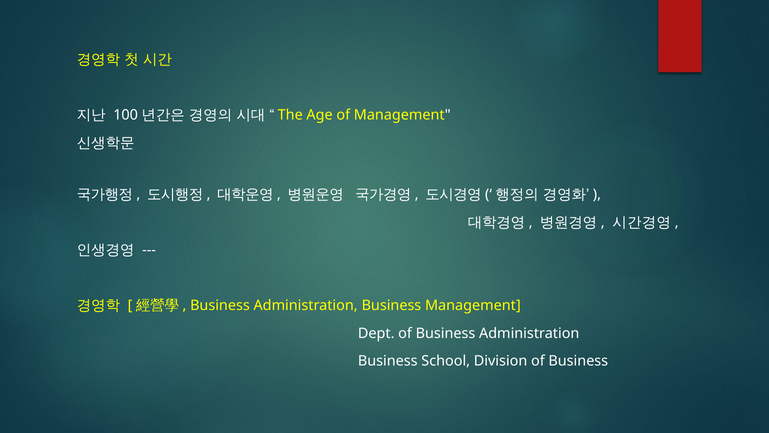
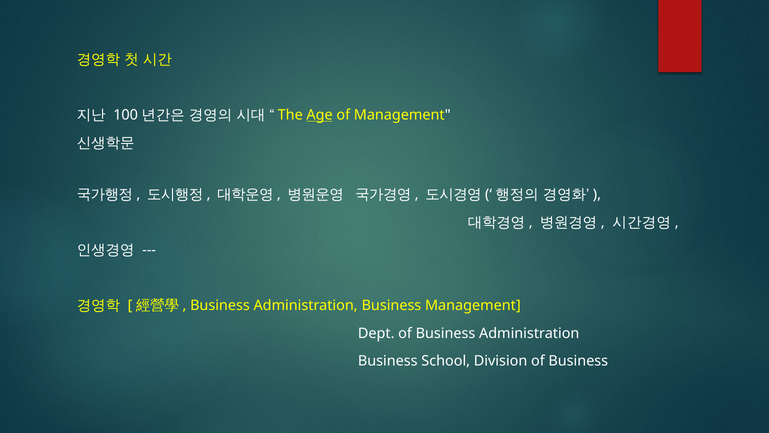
Age underline: none -> present
